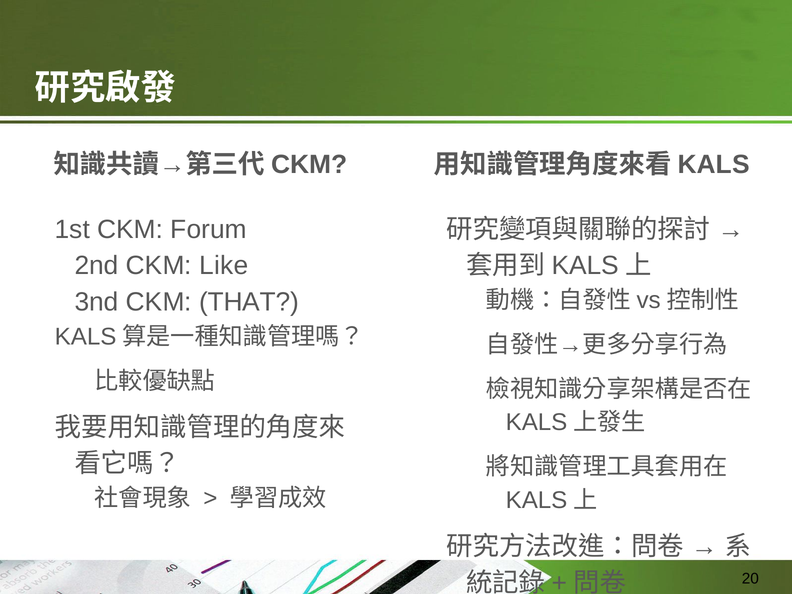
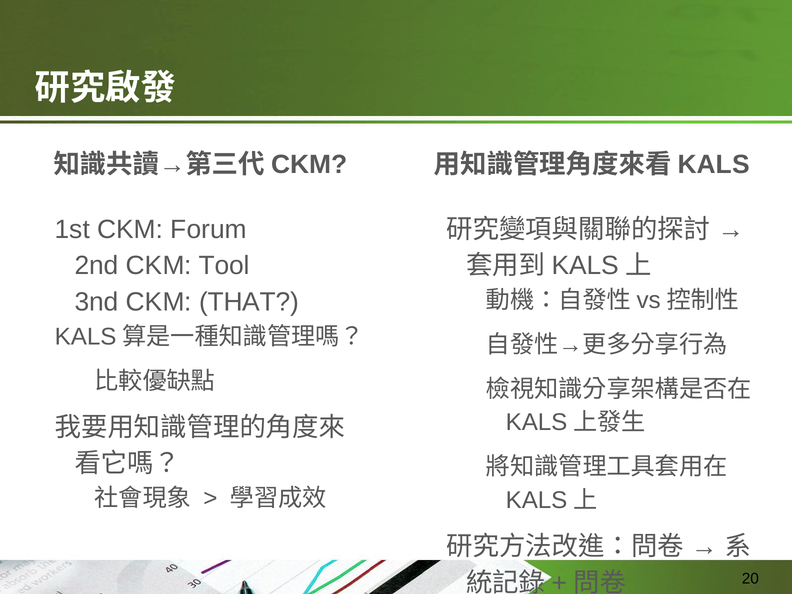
Like: Like -> Tool
